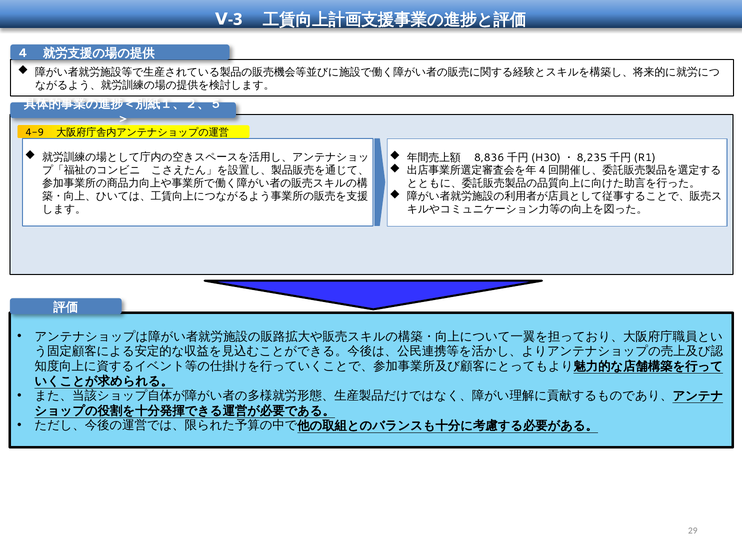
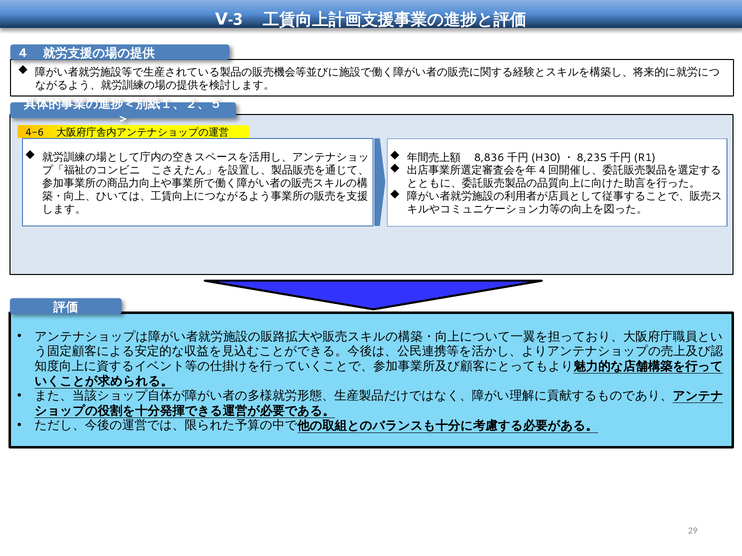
4-9: 4-9 -> 4-6
